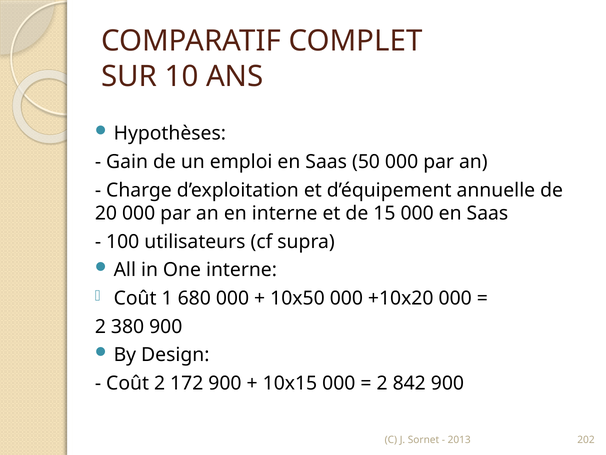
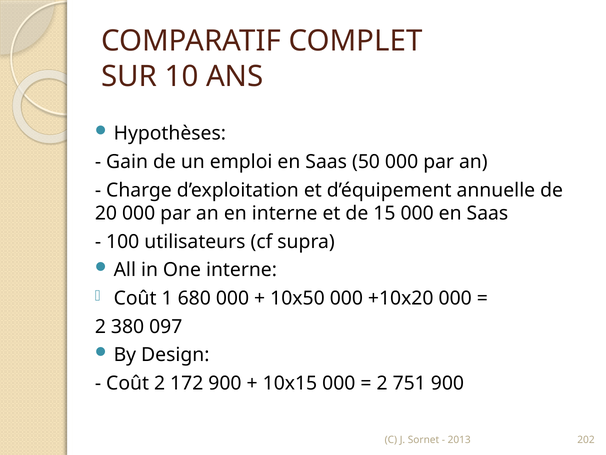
380 900: 900 -> 097
842: 842 -> 751
